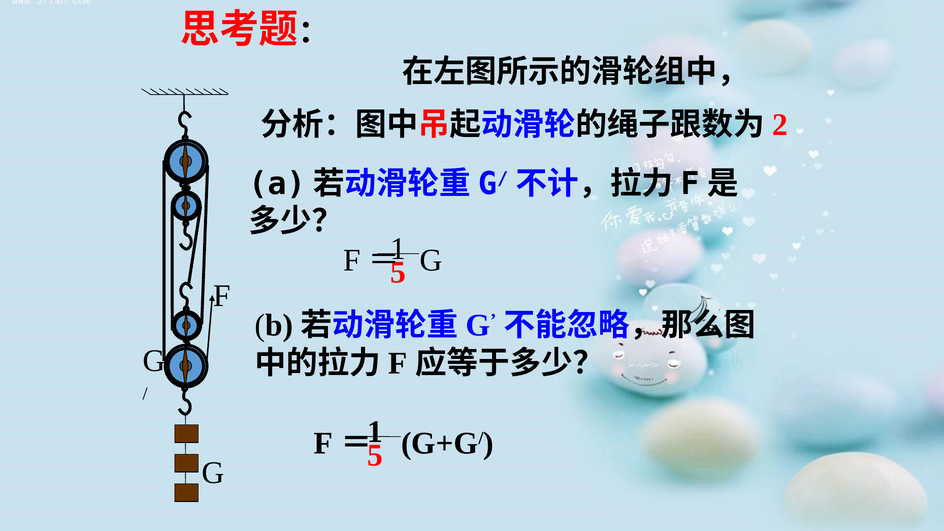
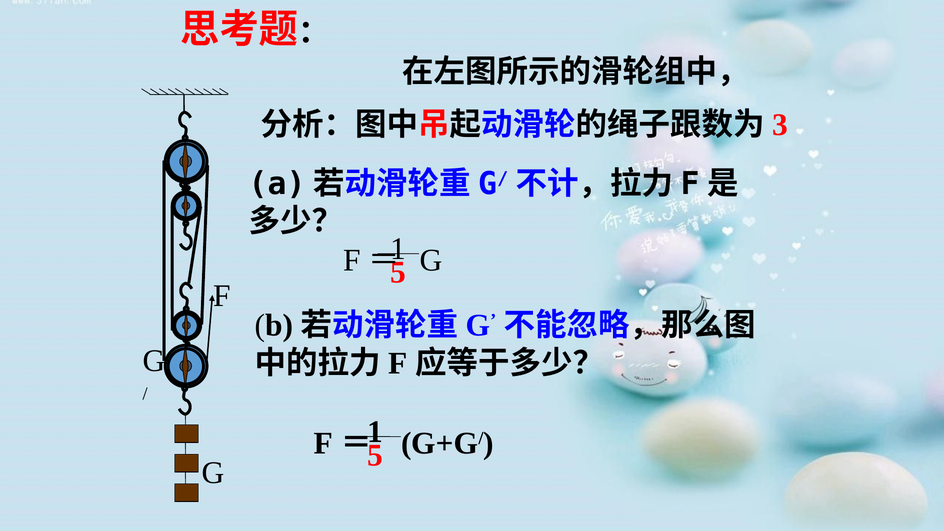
2: 2 -> 3
